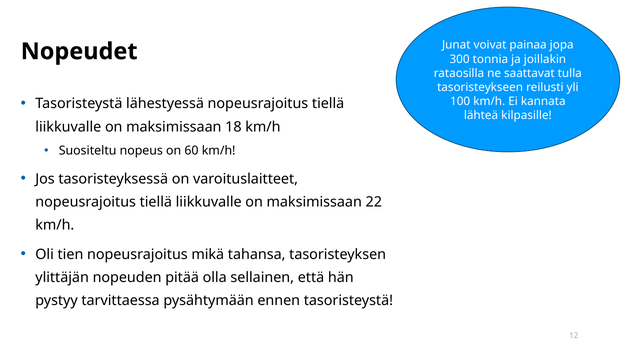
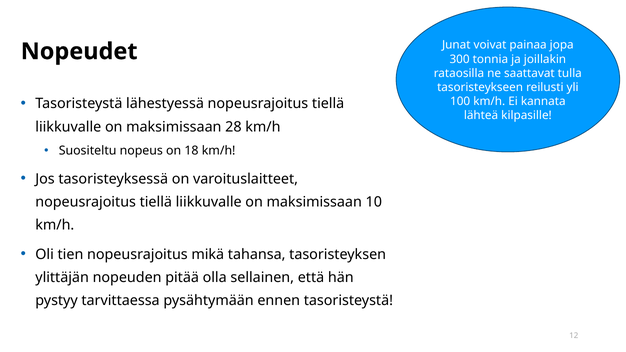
18: 18 -> 28
60: 60 -> 18
22: 22 -> 10
